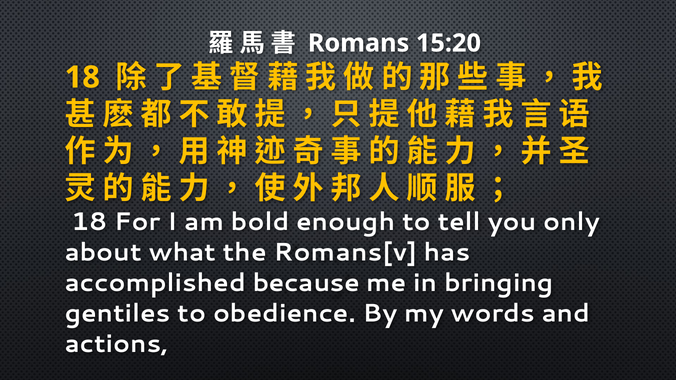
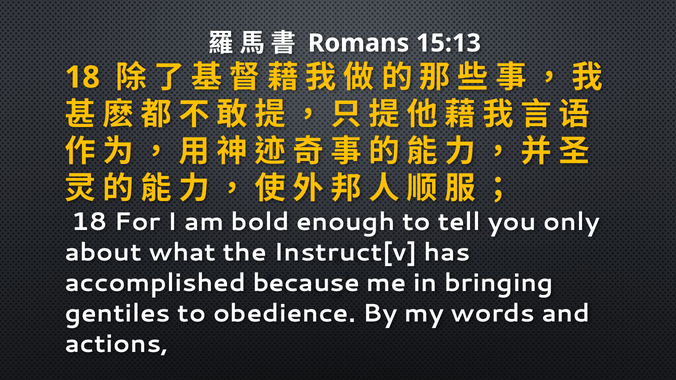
15:20: 15:20 -> 15:13
Romans[v: Romans[v -> Instruct[v
